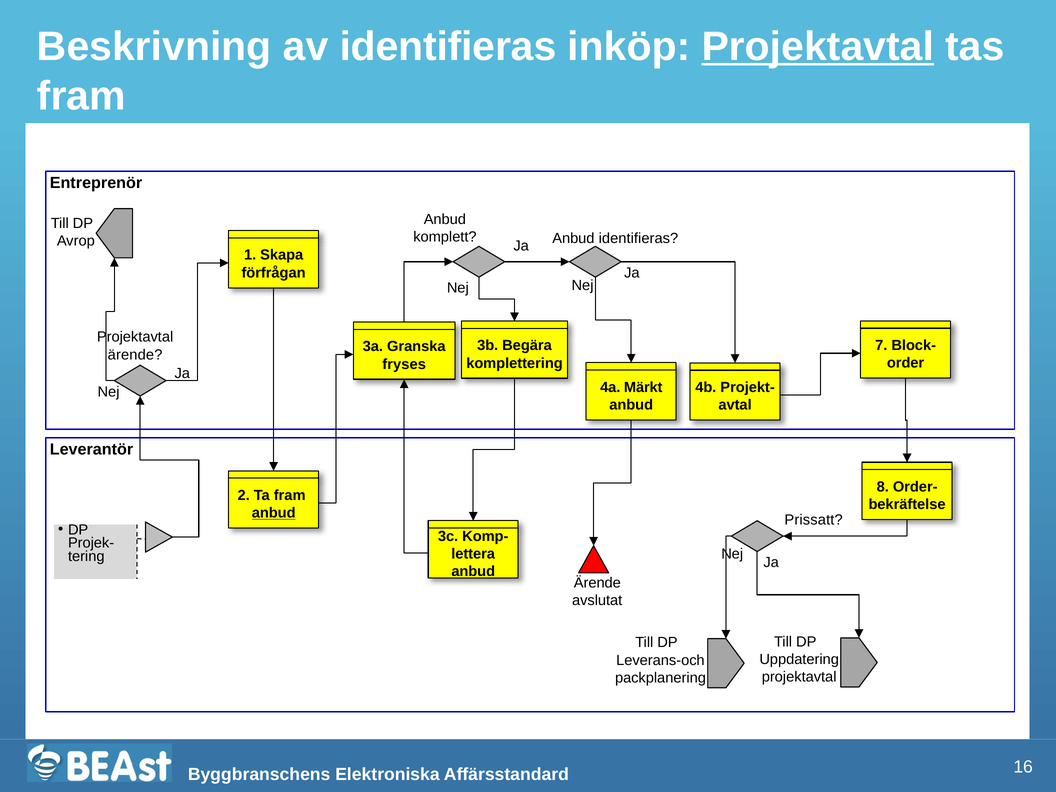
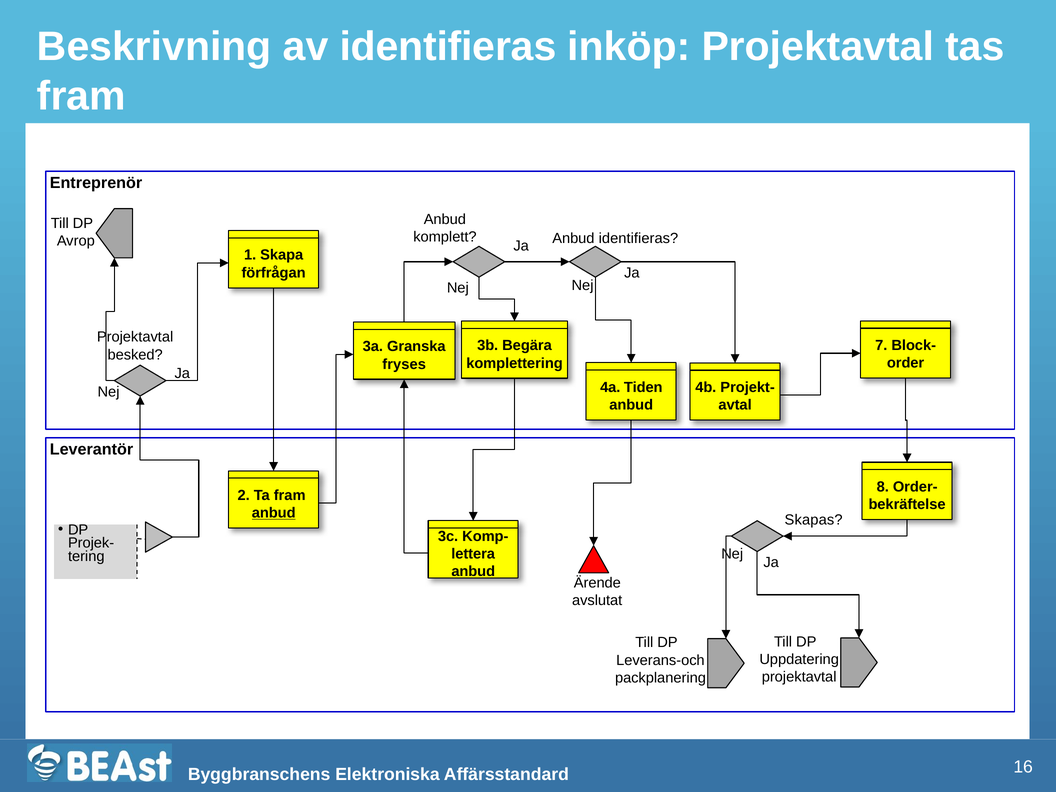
Projektavtal at (818, 47) underline: present -> none
ärende at (135, 355): ärende -> besked
Märkt: Märkt -> Tiden
Prissatt: Prissatt -> Skapas
